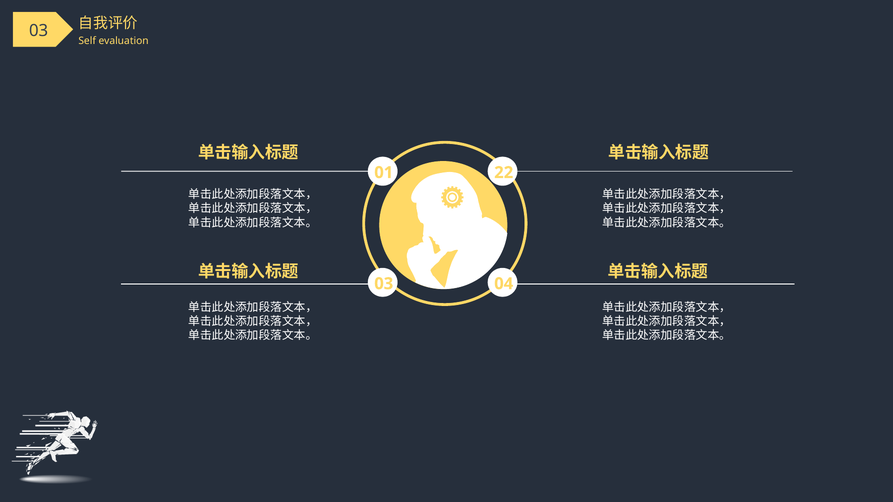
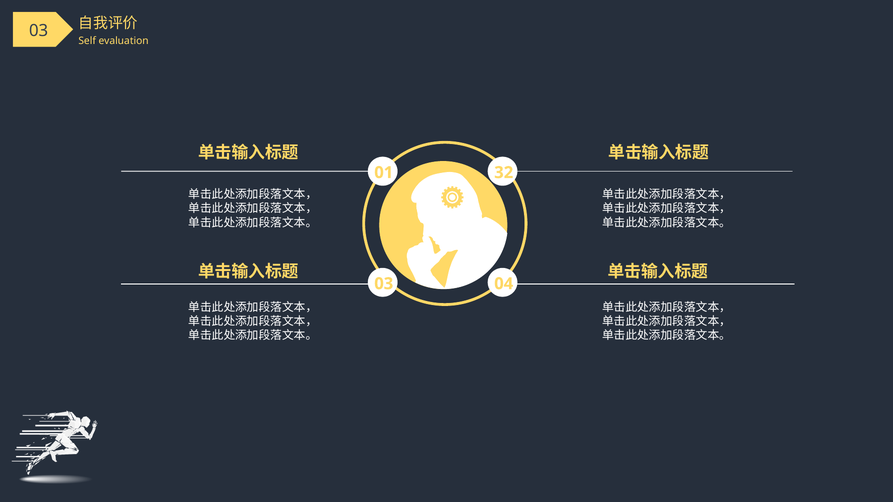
22: 22 -> 32
